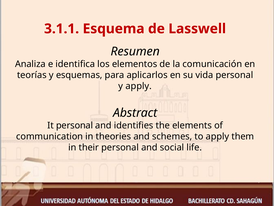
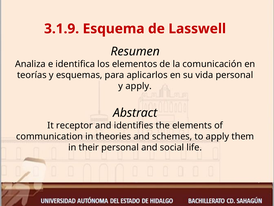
3.1.1: 3.1.1 -> 3.1.9
It personal: personal -> receptor
